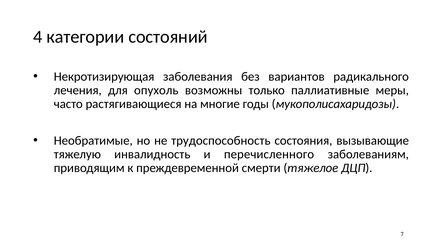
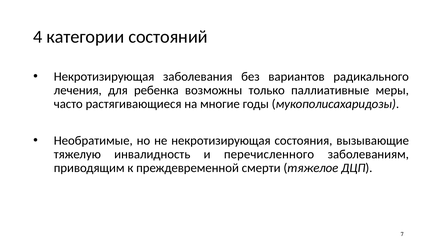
опухоль: опухоль -> ребенка
не трудоспособность: трудоспособность -> некротизирующая
